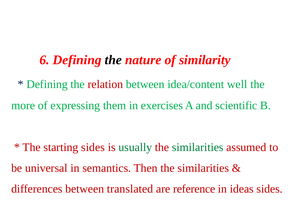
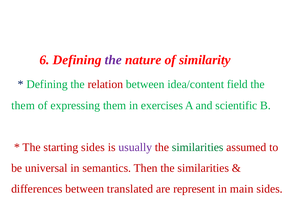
the at (113, 60) colour: black -> purple
well: well -> field
more at (23, 106): more -> them
usually colour: green -> purple
reference: reference -> represent
ideas: ideas -> main
